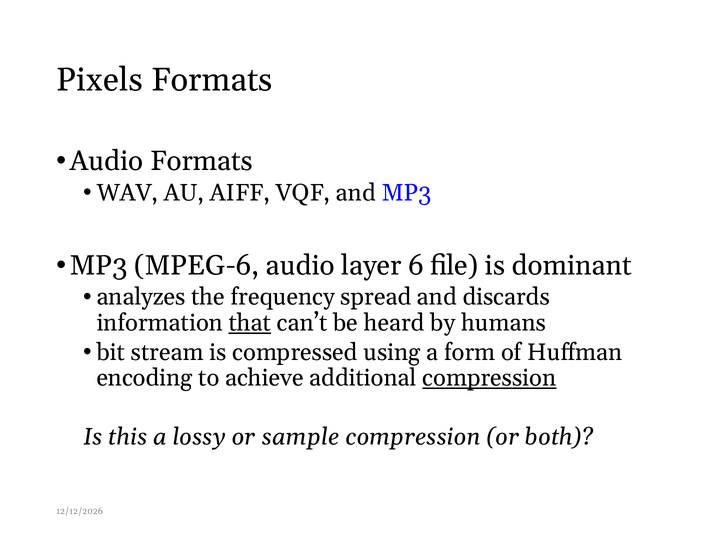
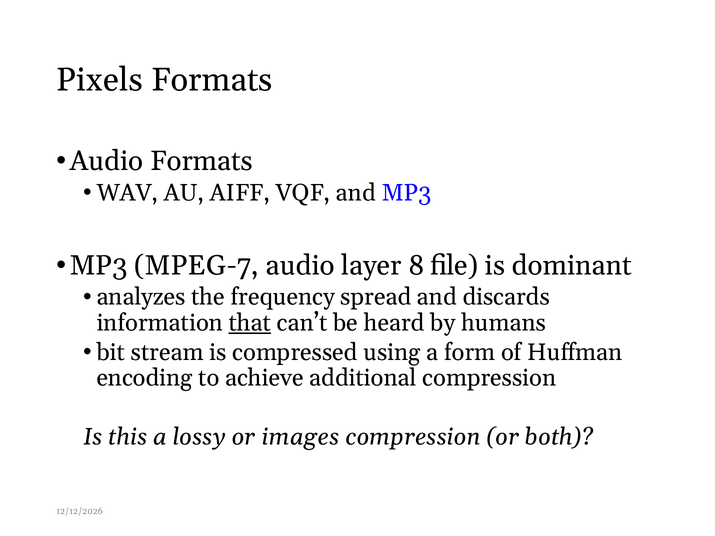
MPEG-6: MPEG-6 -> MPEG-7
6: 6 -> 8
compression at (489, 378) underline: present -> none
sample: sample -> images
